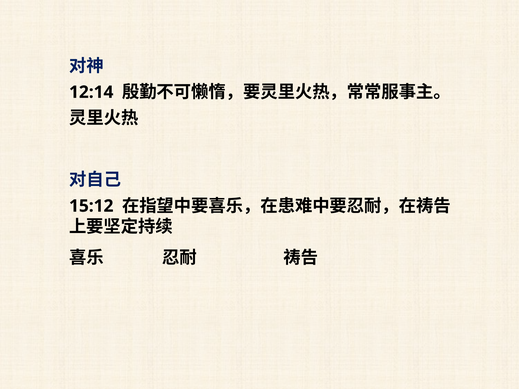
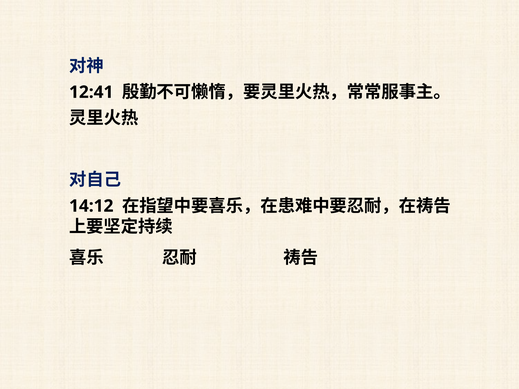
12:14: 12:14 -> 12:41
15:12: 15:12 -> 14:12
